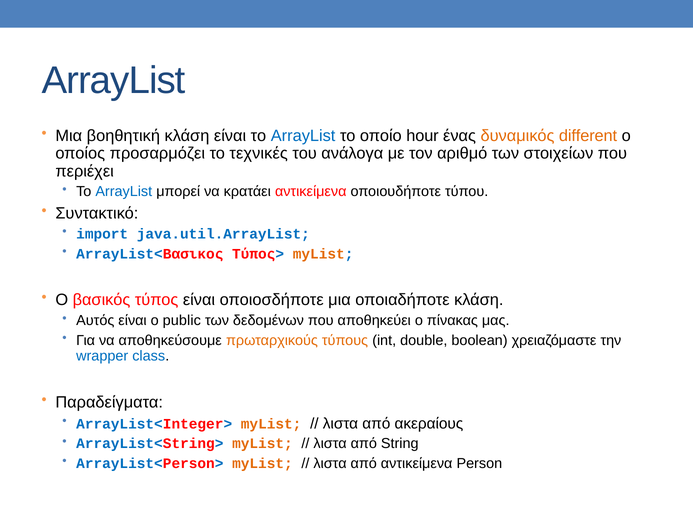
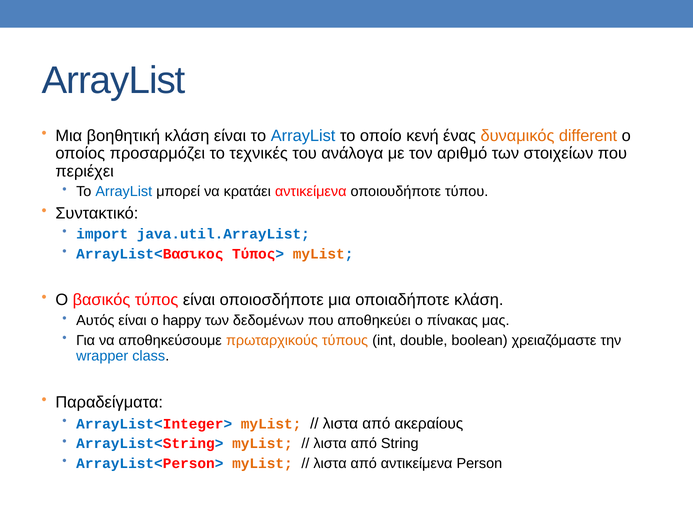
hour: hour -> κενή
public: public -> happy
